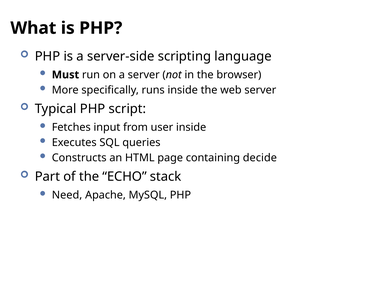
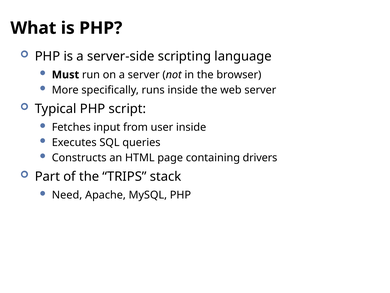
decide: decide -> drivers
ECHO: ECHO -> TRIPS
